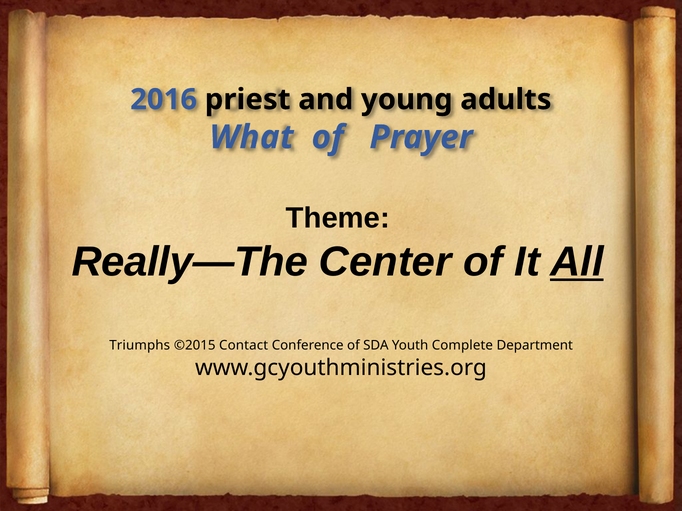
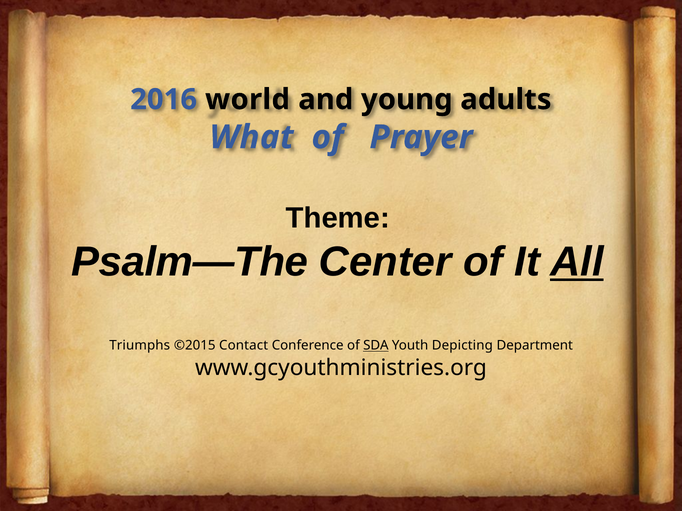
priest: priest -> world
Really—The: Really—The -> Psalm—The
SDA underline: none -> present
Complete: Complete -> Depicting
